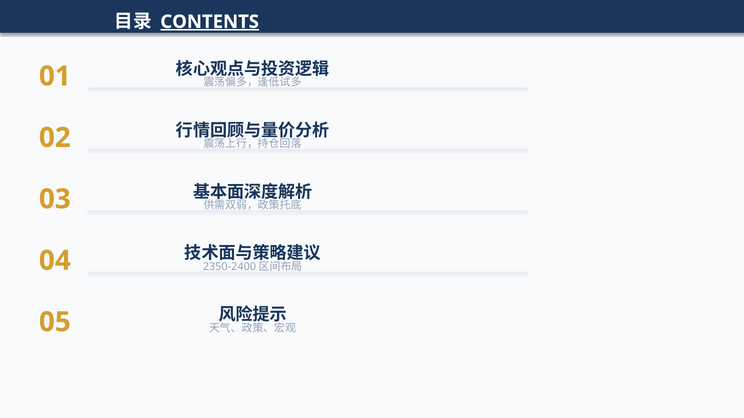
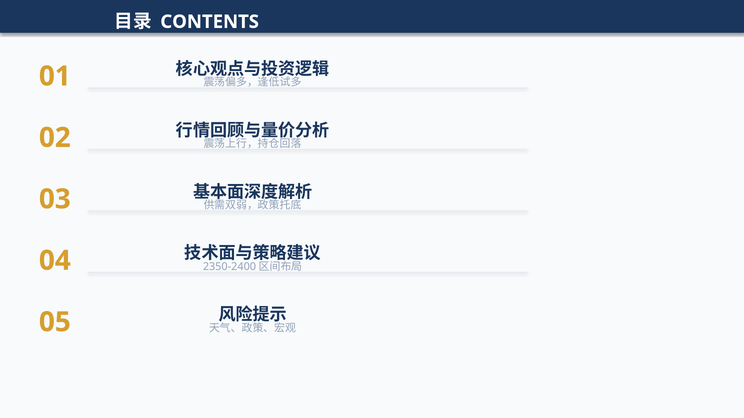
CONTENTS underline: present -> none
